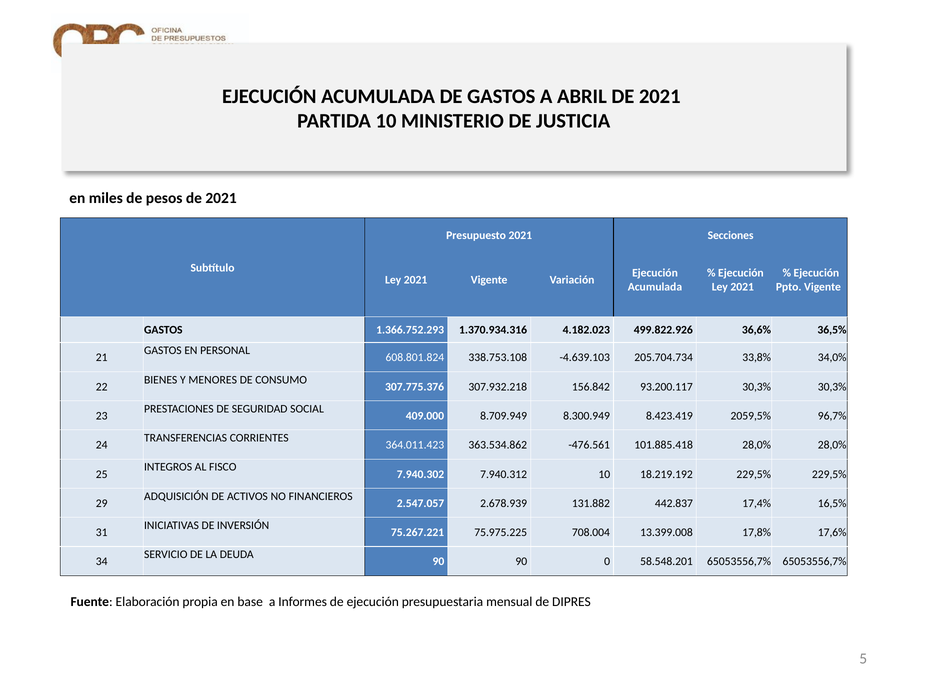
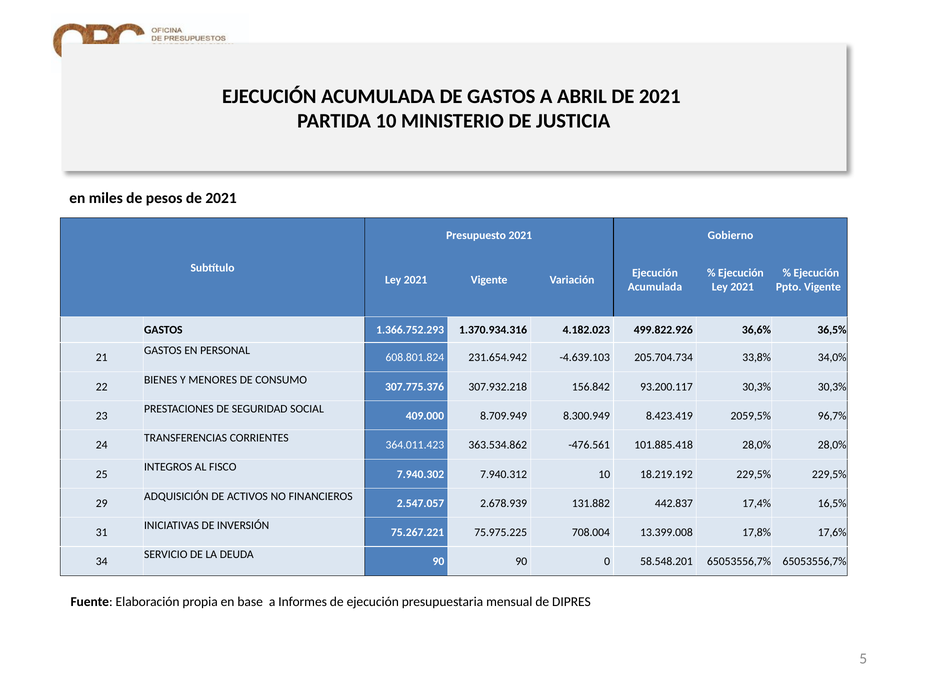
Secciones: Secciones -> Gobierno
338.753.108: 338.753.108 -> 231.654.942
